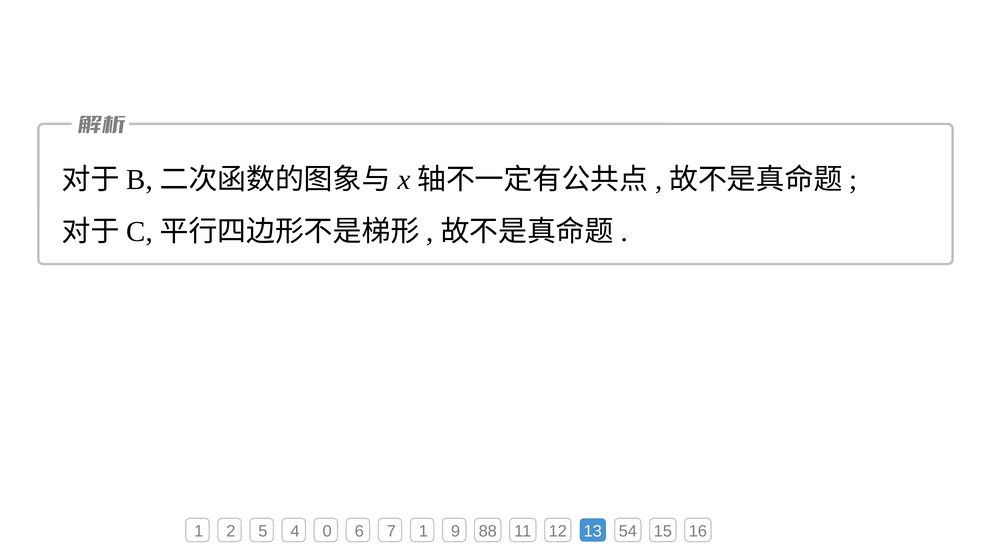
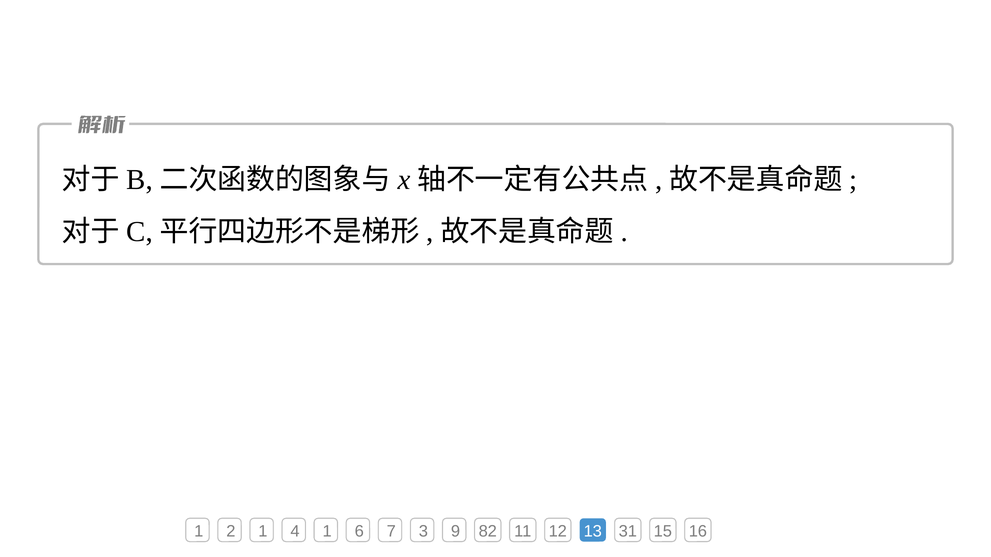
2 5: 5 -> 1
4 0: 0 -> 1
7 1: 1 -> 3
88: 88 -> 82
54: 54 -> 31
